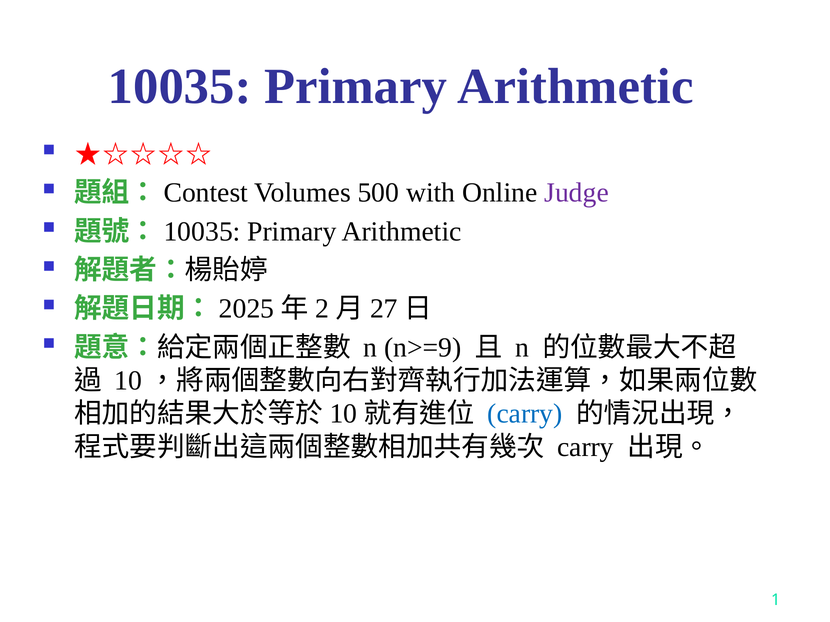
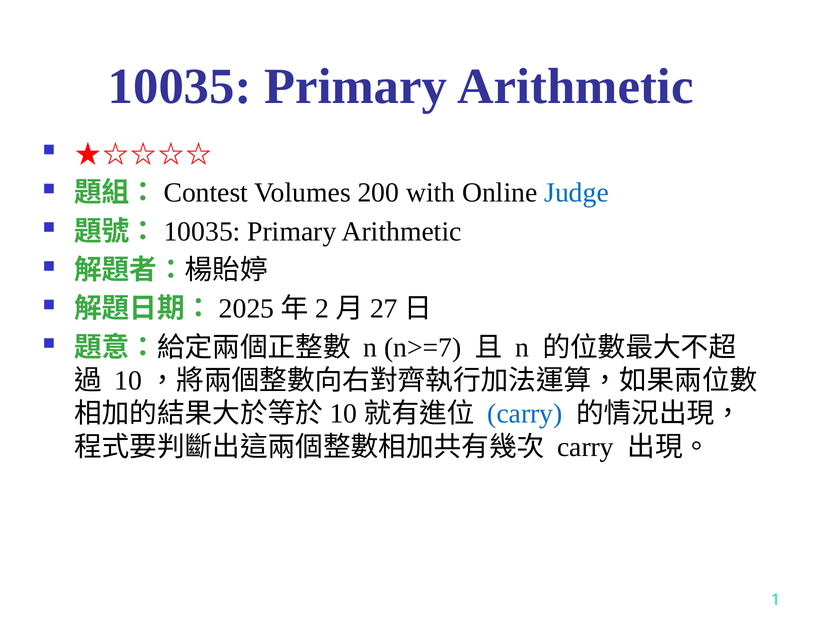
500: 500 -> 200
Judge colour: purple -> blue
n>=9: n>=9 -> n>=7
